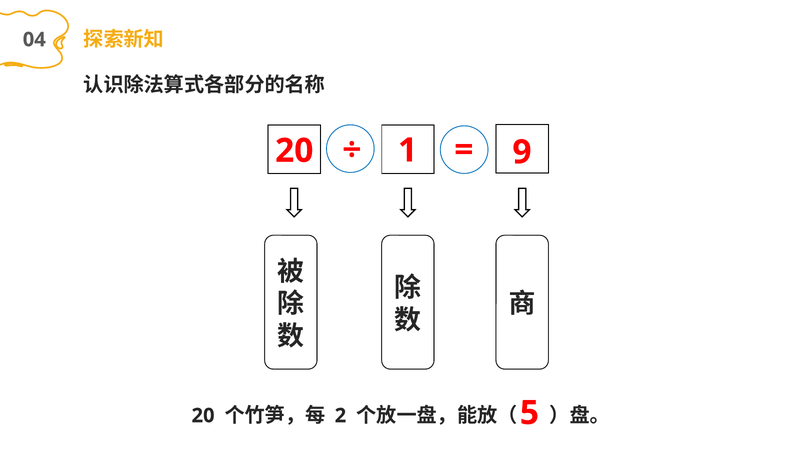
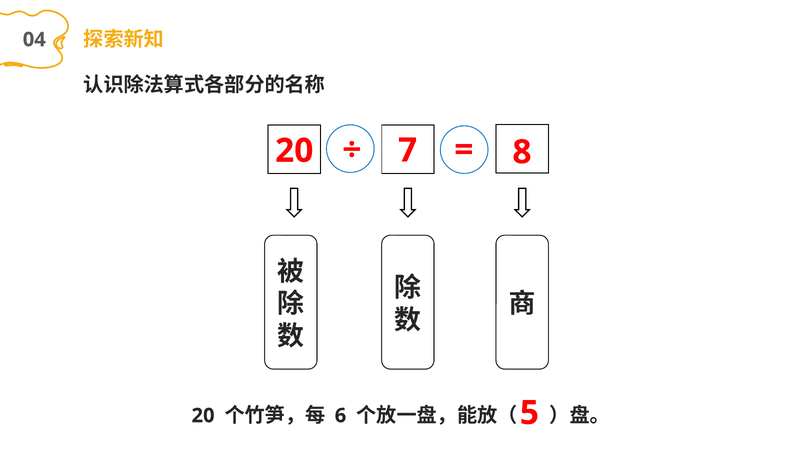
1: 1 -> 7
9: 9 -> 8
2: 2 -> 6
